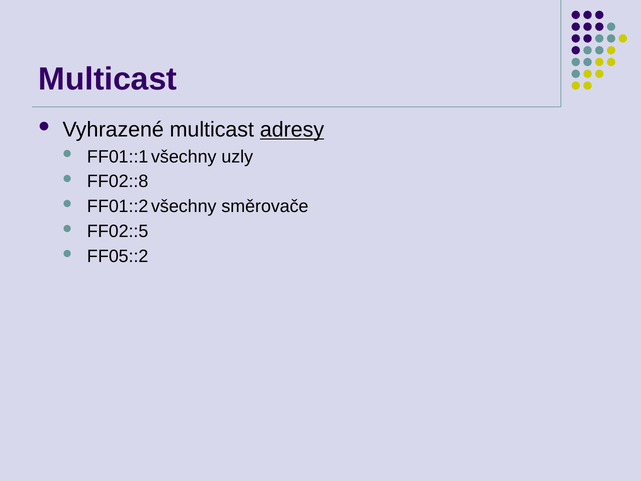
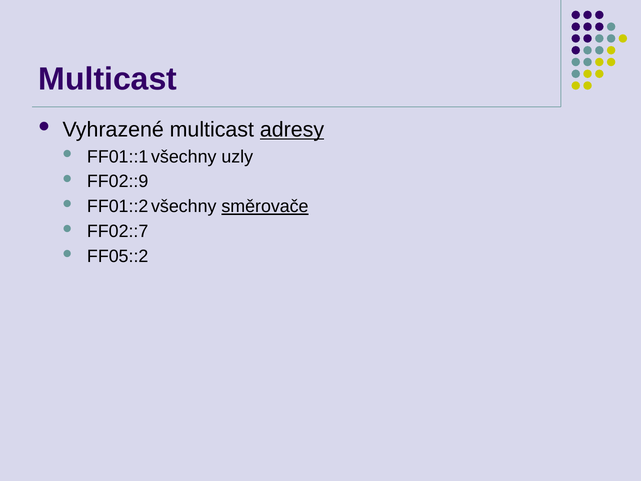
FF02::8: FF02::8 -> FF02::9
směrovače underline: none -> present
FF02::5: FF02::5 -> FF02::7
